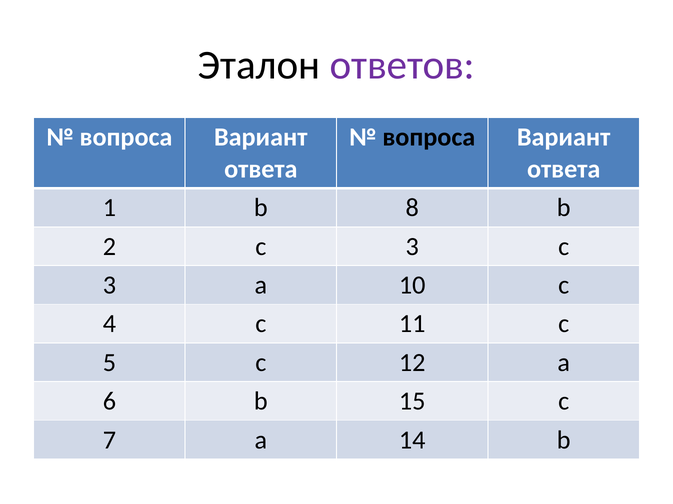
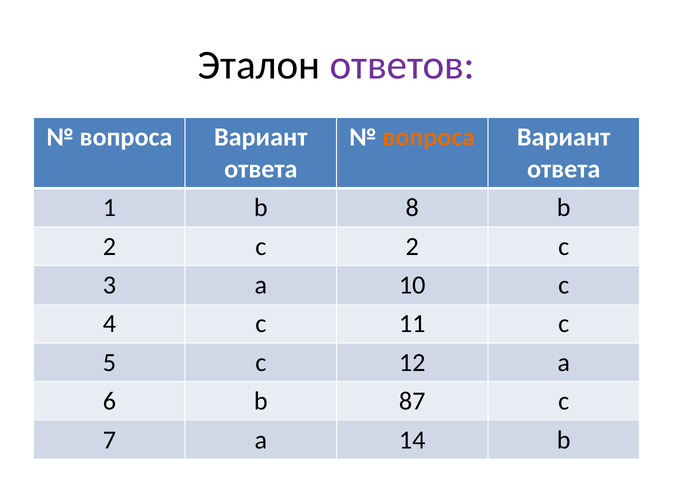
вопроса at (429, 137) colour: black -> orange
2 c 3: 3 -> 2
15: 15 -> 87
